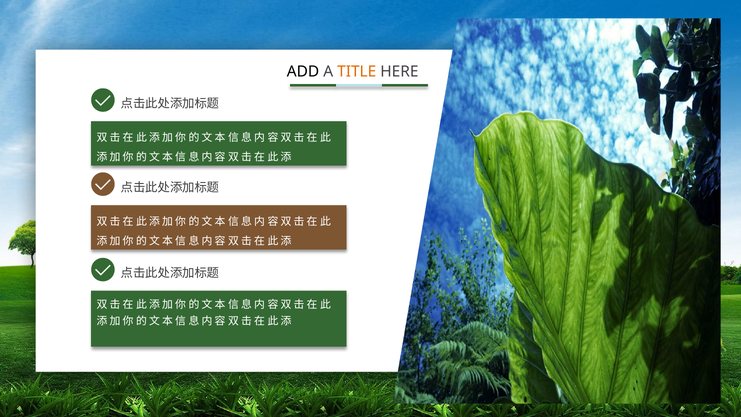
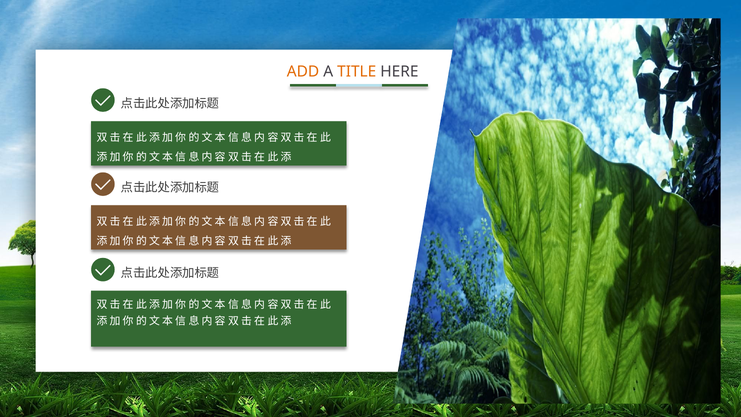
ADD colour: black -> orange
